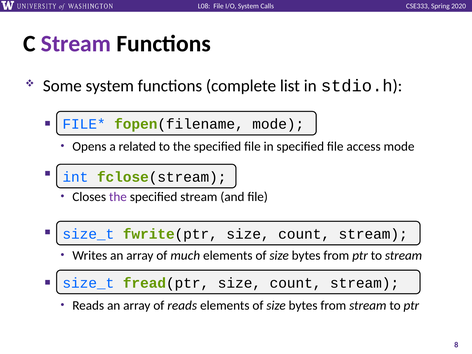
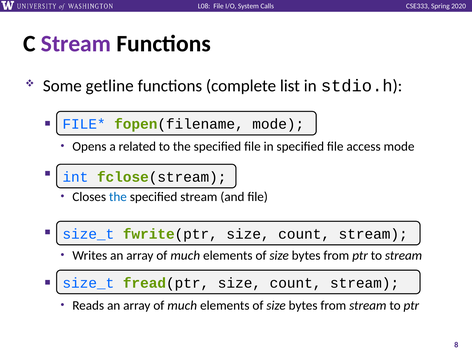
Some system: system -> getline
the at (118, 197) colour: purple -> blue
reads at (182, 306): reads -> much
